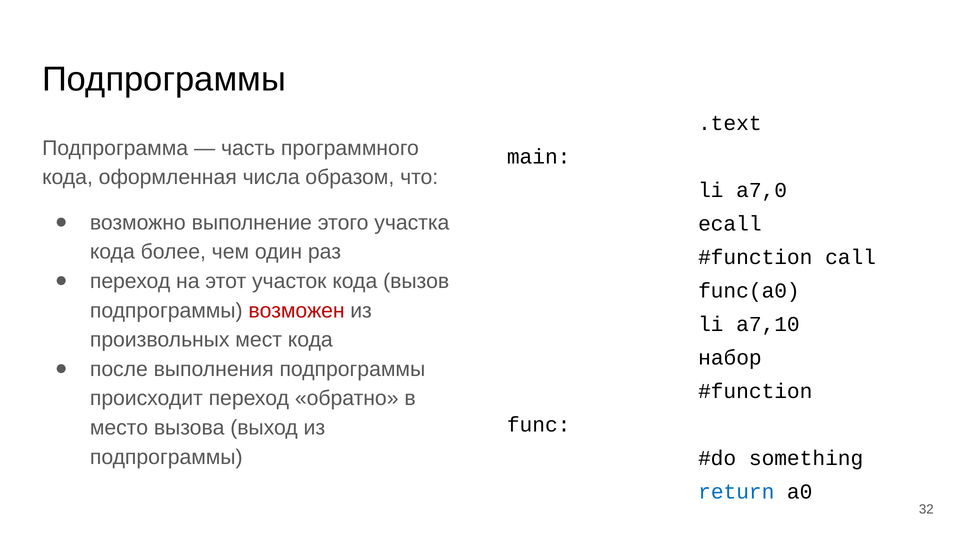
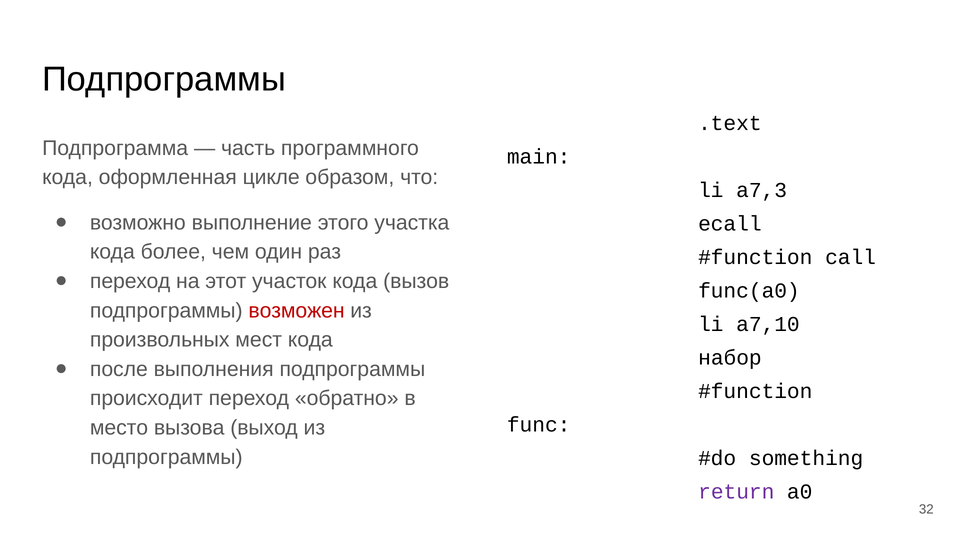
числа: числа -> цикле
a7,0: a7,0 -> a7,3
return colour: blue -> purple
